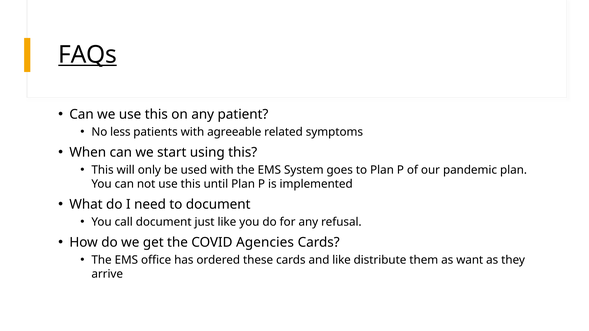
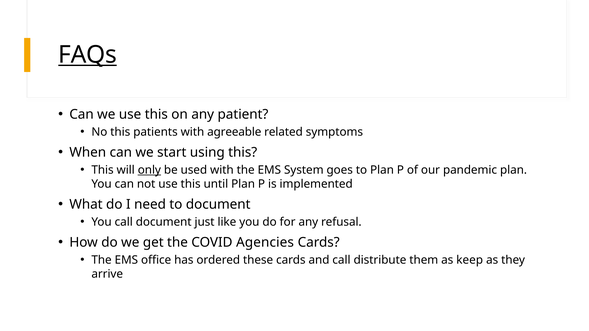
No less: less -> this
only underline: none -> present
and like: like -> call
want: want -> keep
